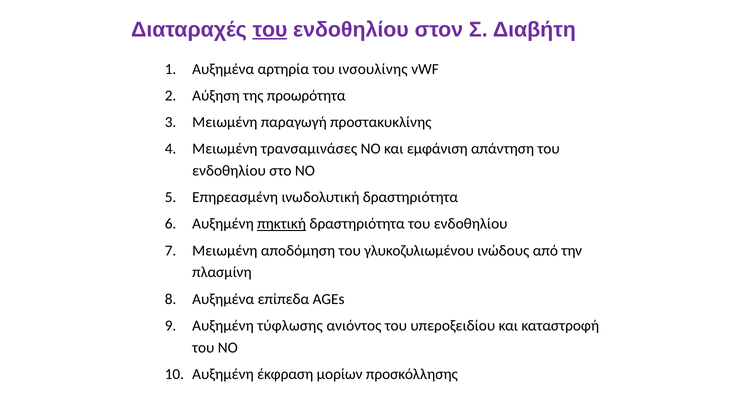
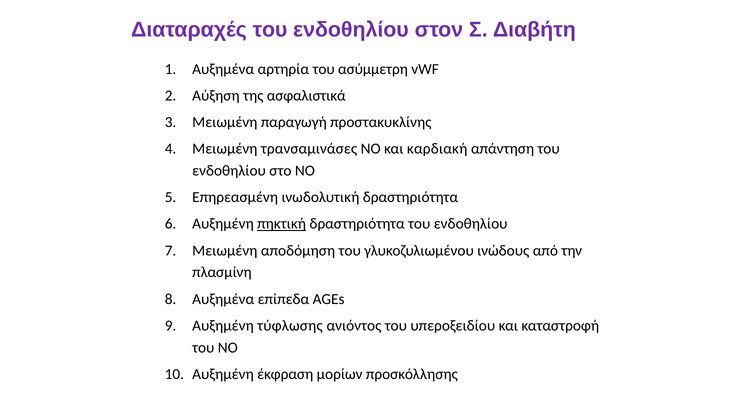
του at (270, 30) underline: present -> none
ινσουλίνης: ινσουλίνης -> ασύμμετρη
προωρότητα: προωρότητα -> ασφαλιστικά
εμφάνιση: εμφάνιση -> καρδιακή
